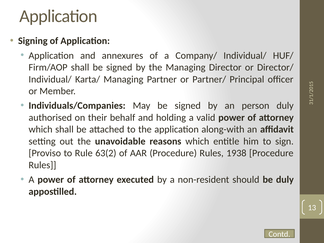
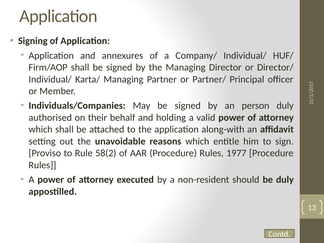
63(2: 63(2 -> 58(2
1938: 1938 -> 1977
